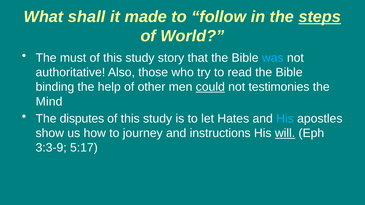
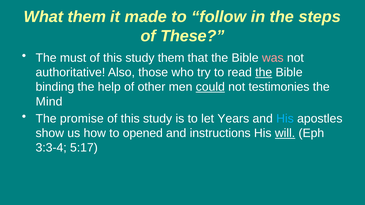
What shall: shall -> them
steps underline: present -> none
World: World -> These
study story: story -> them
was colour: light blue -> pink
the at (264, 72) underline: none -> present
disputes: disputes -> promise
Hates: Hates -> Years
journey: journey -> opened
3:3-9: 3:3-9 -> 3:3-4
